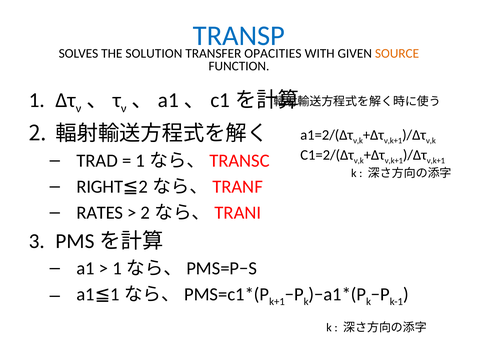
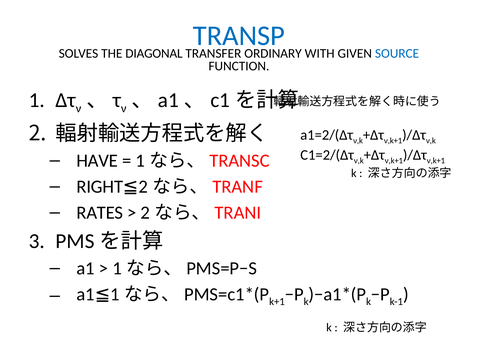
SOLUTION: SOLUTION -> DIAGONAL
OPACITIES: OPACITIES -> ORDINARY
SOURCE colour: orange -> blue
TRAD: TRAD -> HAVE
